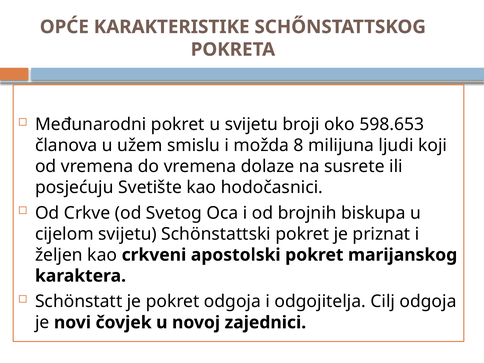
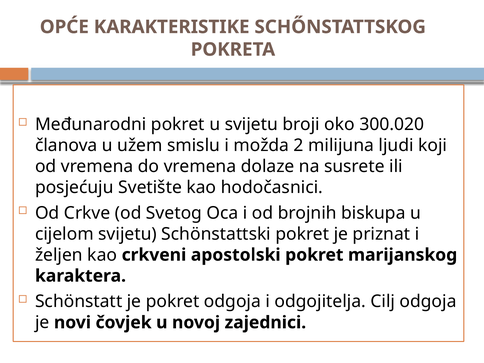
598.653: 598.653 -> 300.020
8: 8 -> 2
